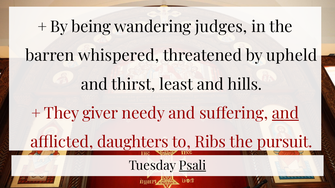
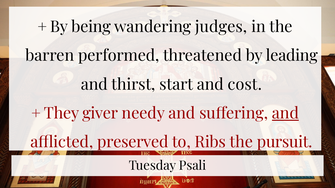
whispered: whispered -> performed
upheld: upheld -> leading
least: least -> start
hills: hills -> cost
daughters: daughters -> preserved
Psali underline: present -> none
